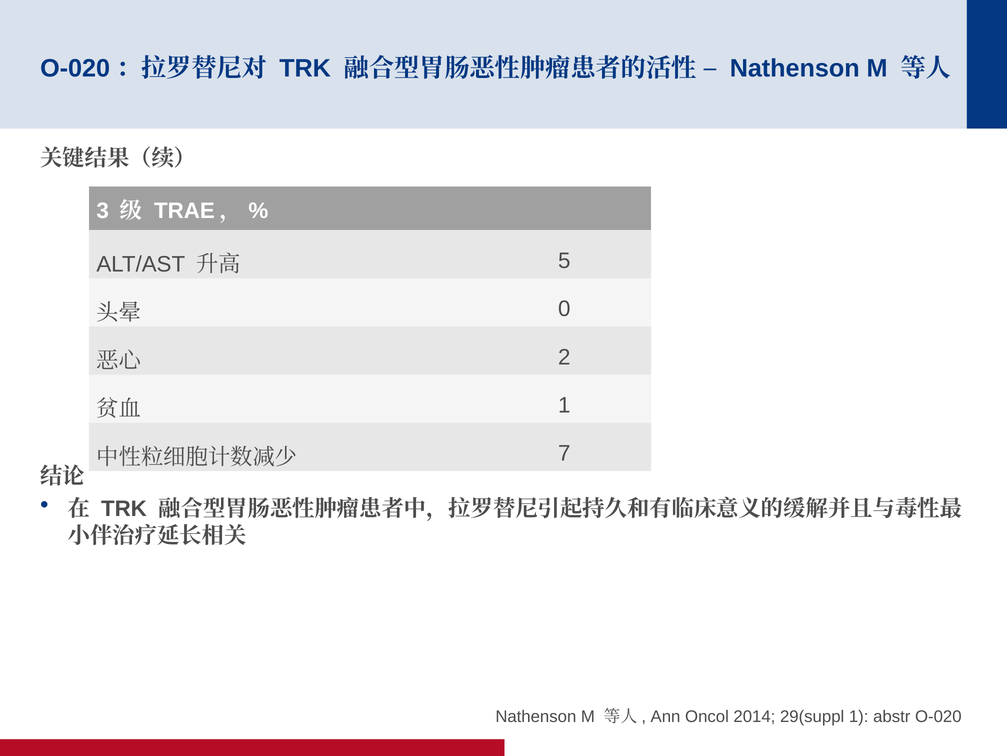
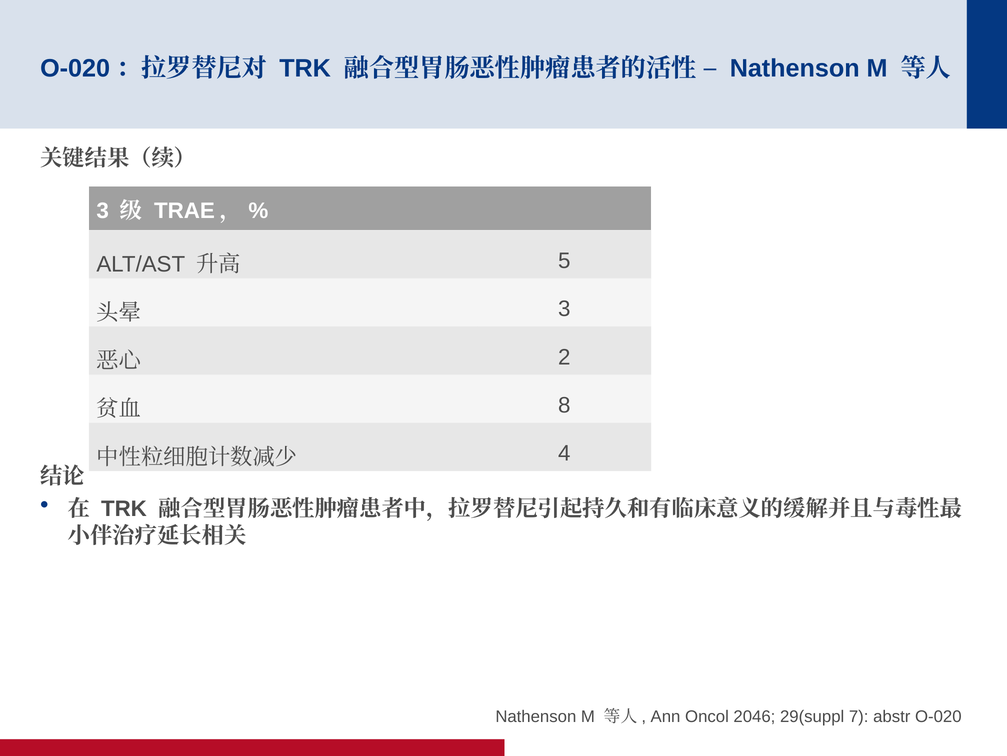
0 at (564, 309): 0 -> 3
1 at (564, 405): 1 -> 8
7: 7 -> 4
2014: 2014 -> 2046
29(suppl 1: 1 -> 7
